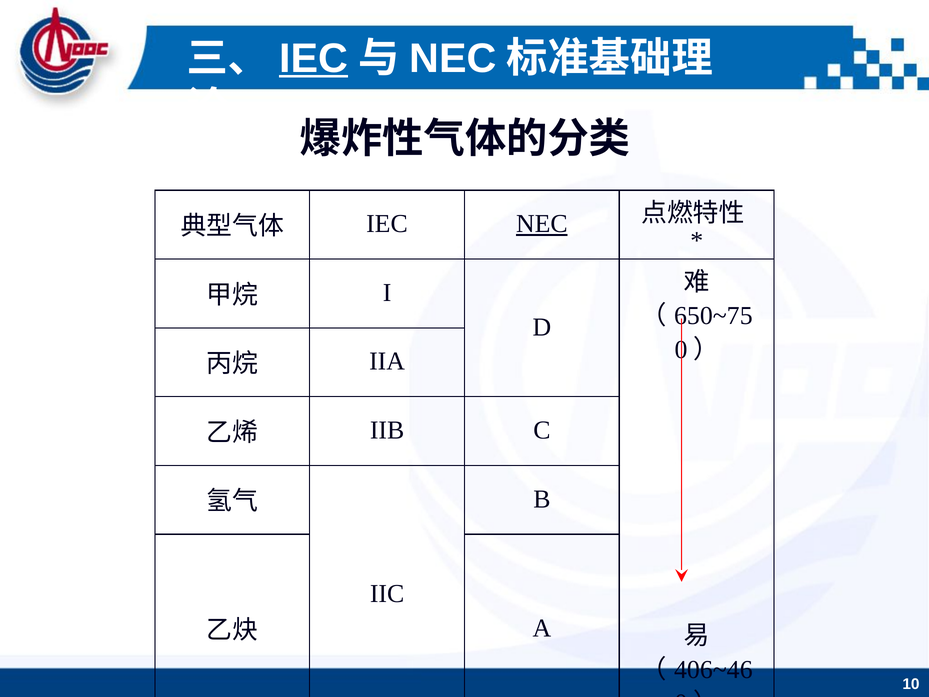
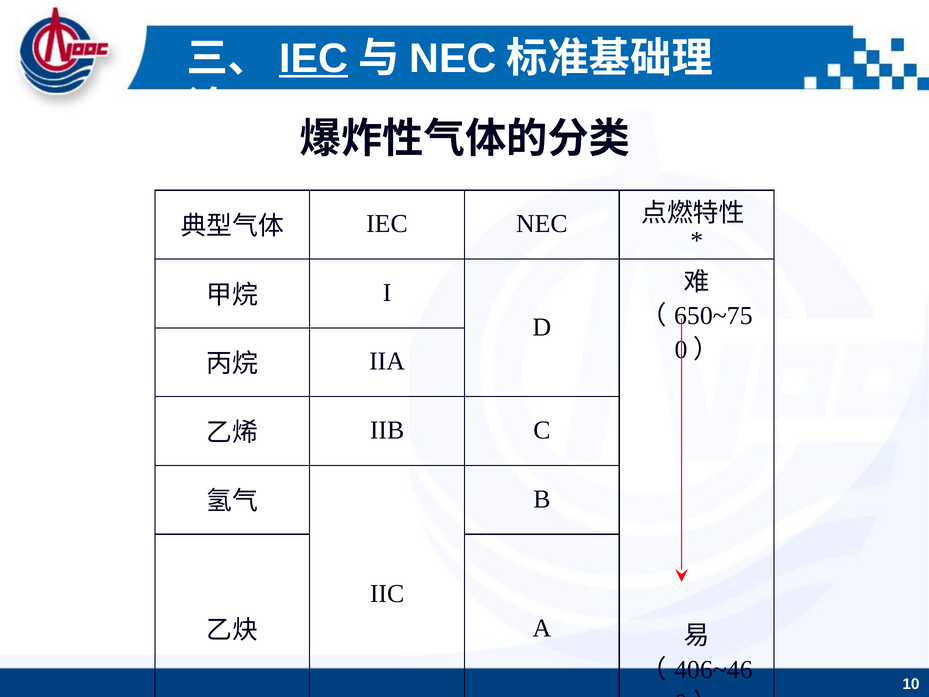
NEC at (542, 224) underline: present -> none
